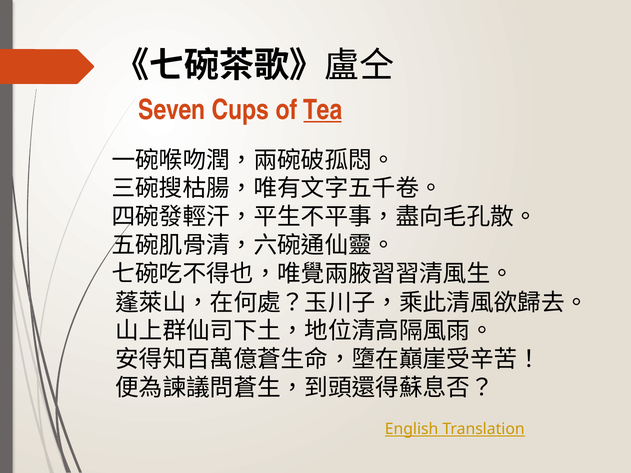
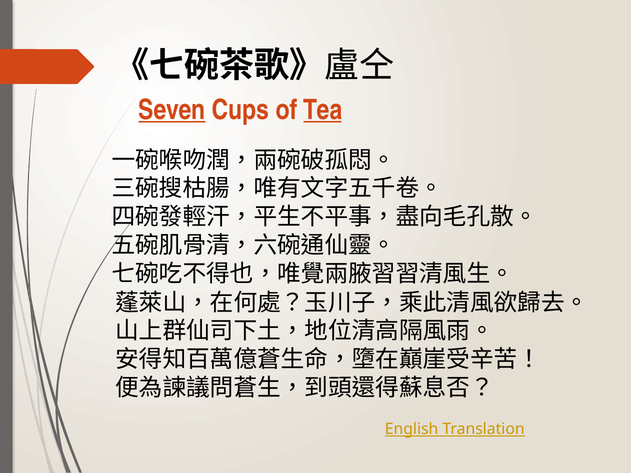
Seven underline: none -> present
